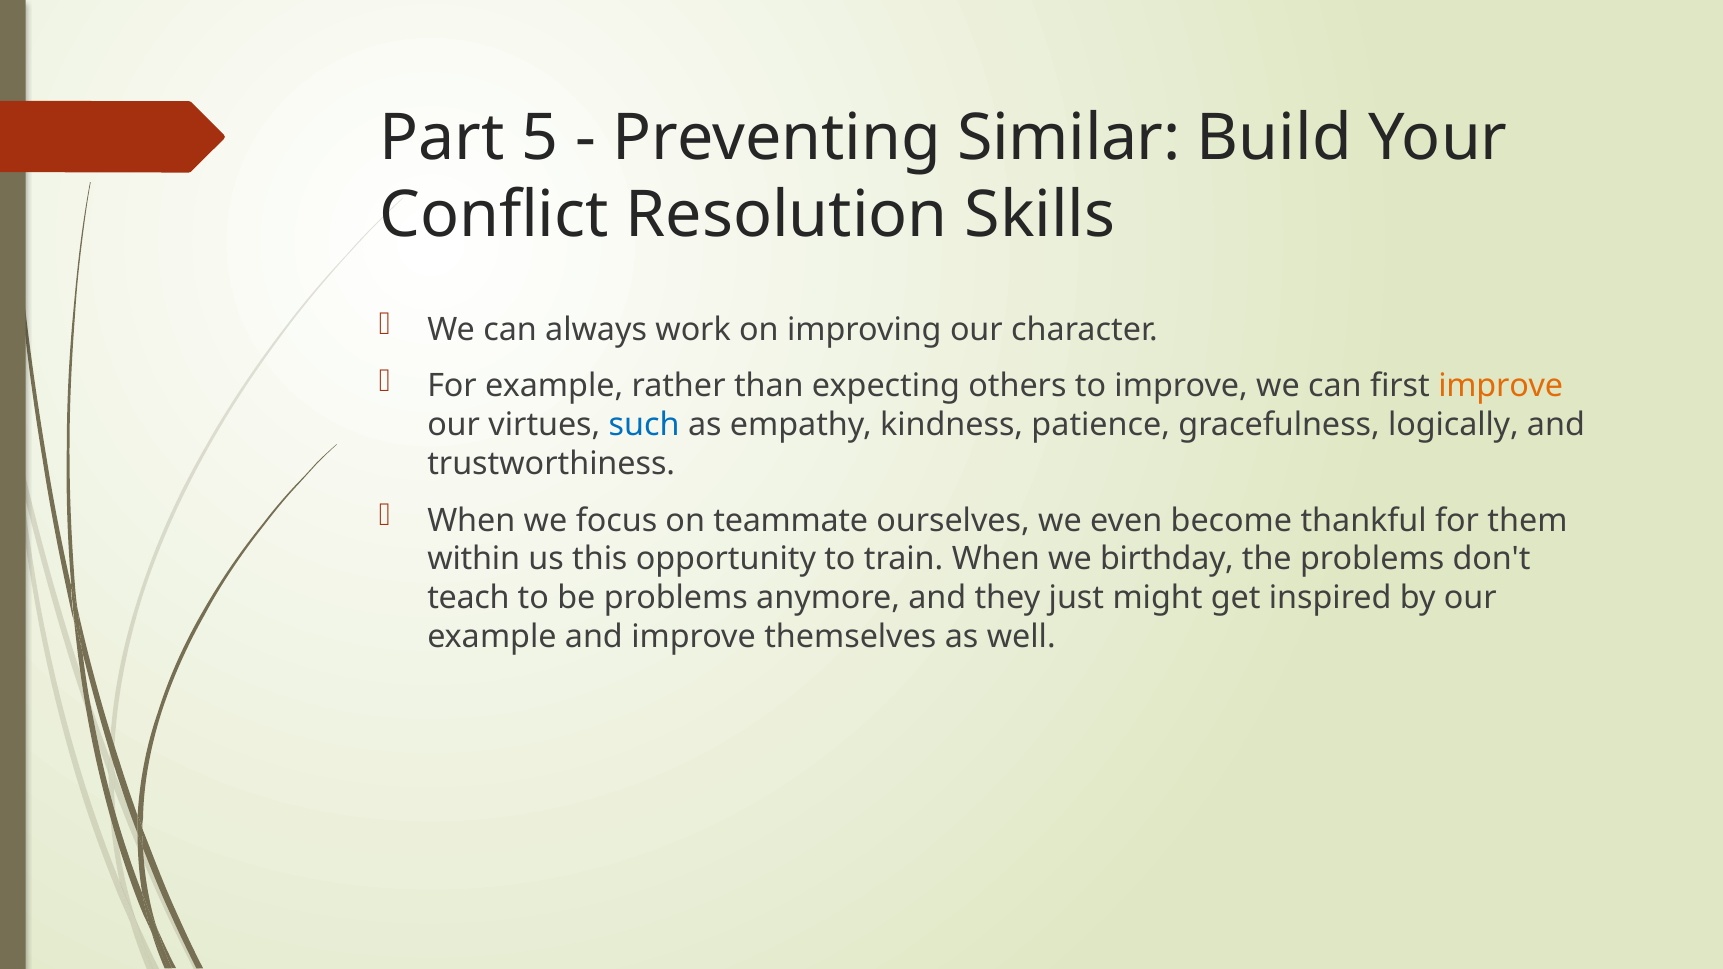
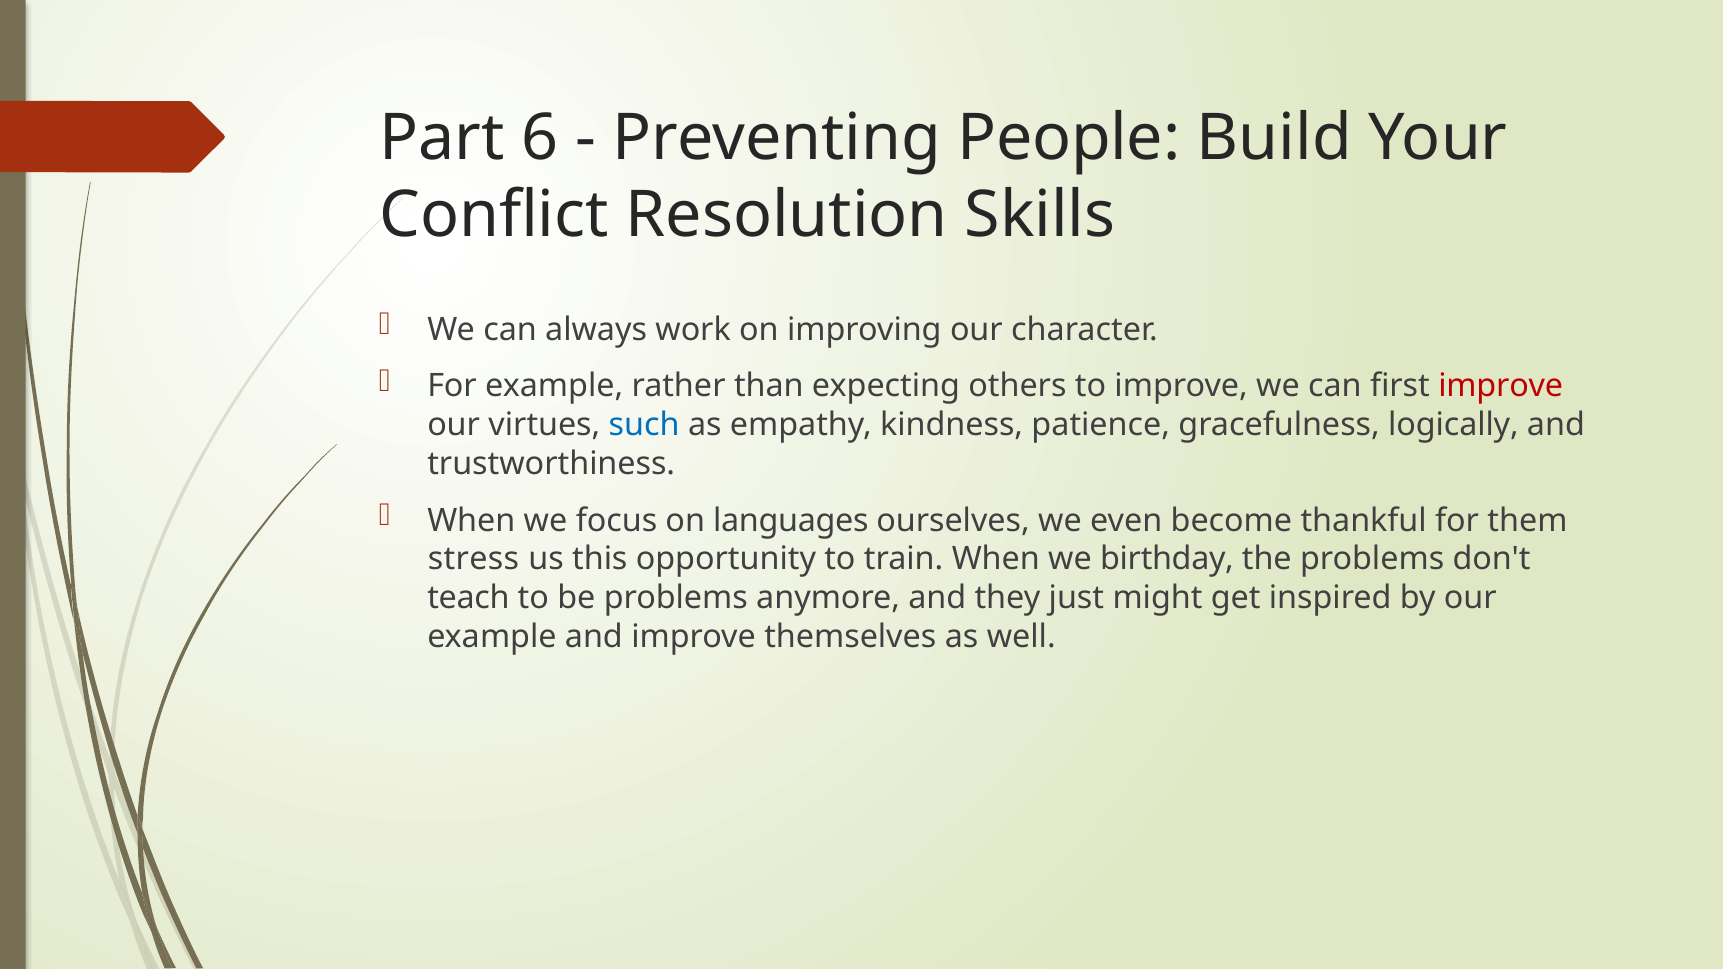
5: 5 -> 6
Similar: Similar -> People
improve at (1501, 386) colour: orange -> red
teammate: teammate -> languages
within: within -> stress
